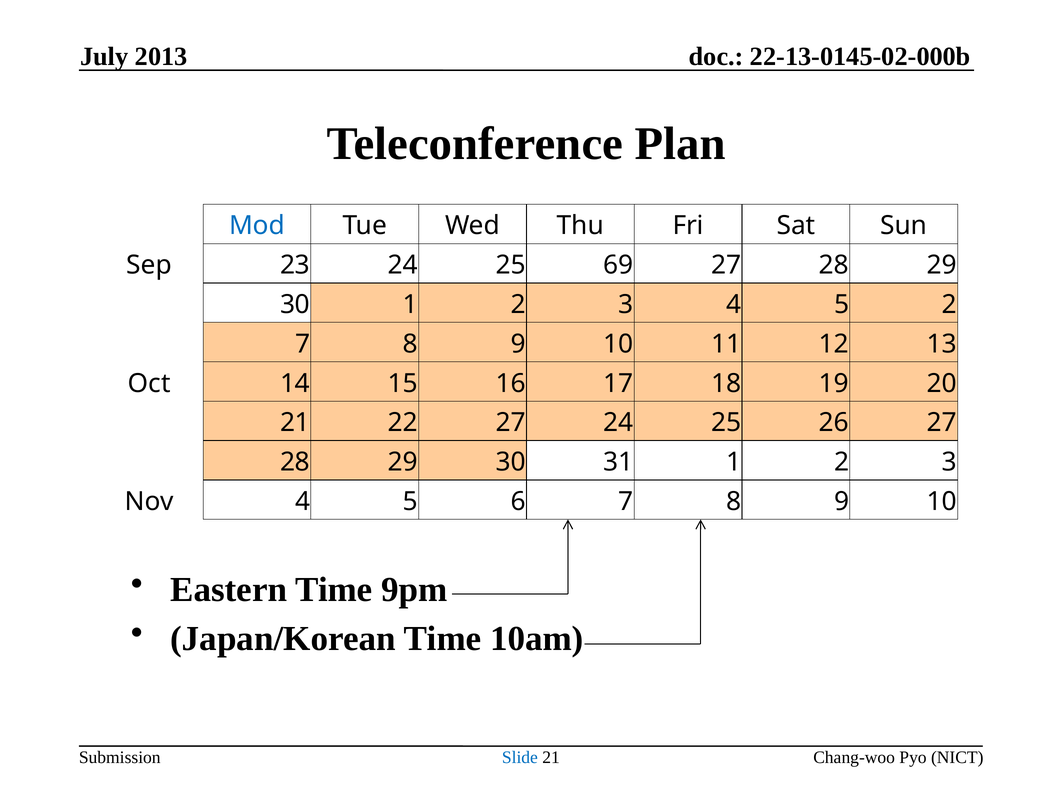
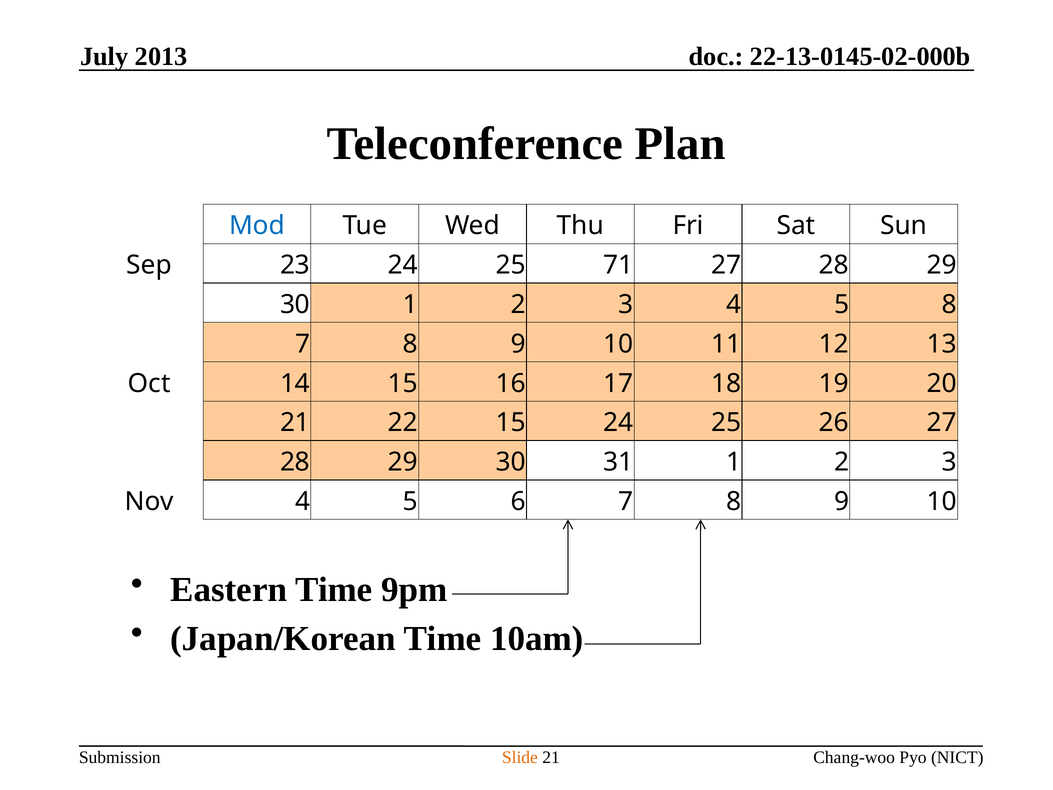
69: 69 -> 71
5 2: 2 -> 8
22 27: 27 -> 15
Slide colour: blue -> orange
